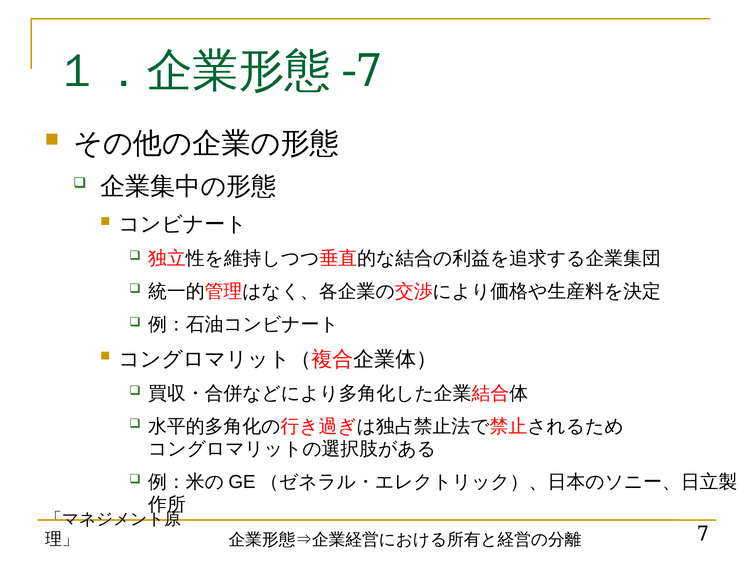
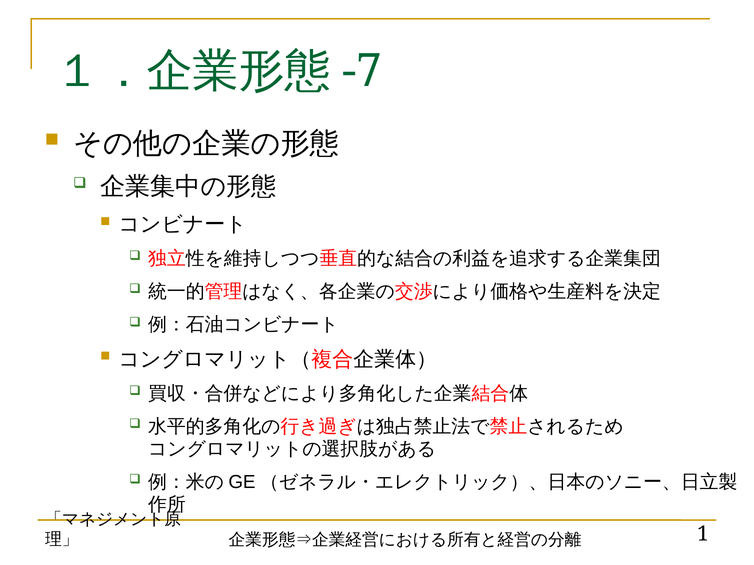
7: 7 -> 1
